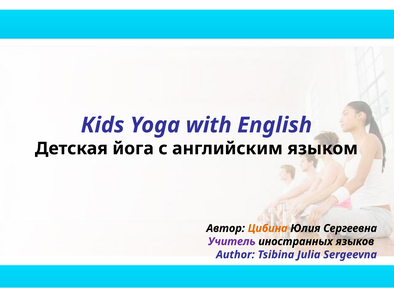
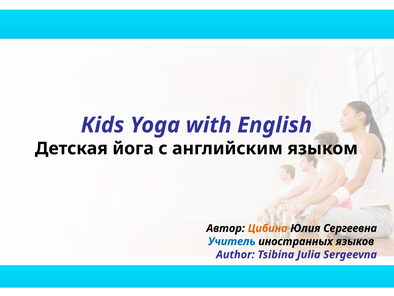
Учитель colour: purple -> blue
